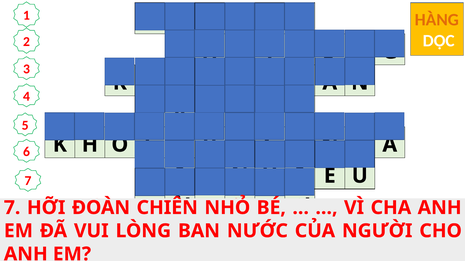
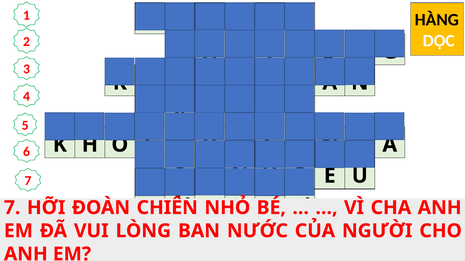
HÀNG colour: orange -> black
